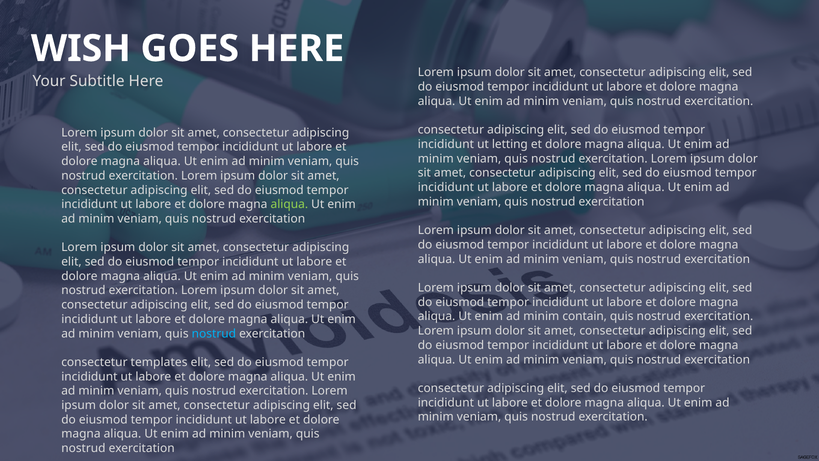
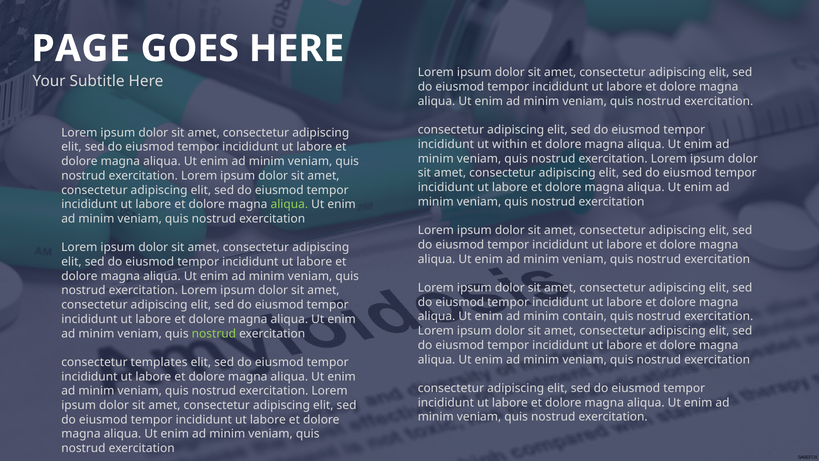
WISH: WISH -> PAGE
letting: letting -> within
nostrud at (214, 333) colour: light blue -> light green
